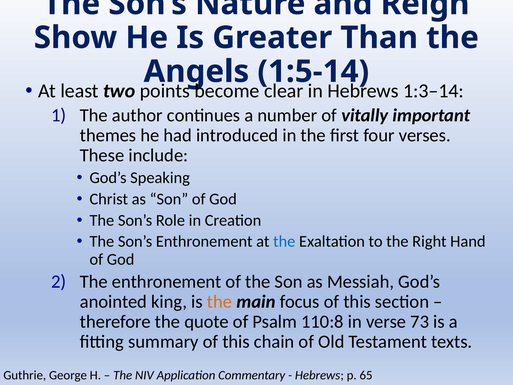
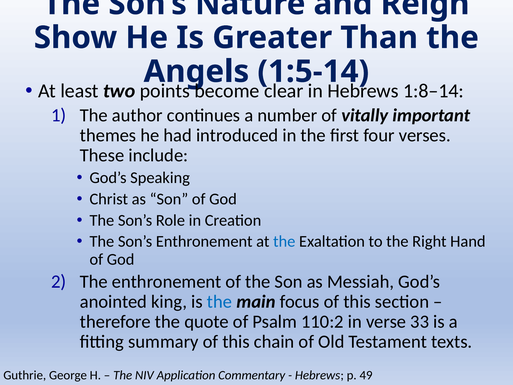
1:3–14: 1:3–14 -> 1:8–14
the at (220, 301) colour: orange -> blue
110:8: 110:8 -> 110:2
73: 73 -> 33
65: 65 -> 49
